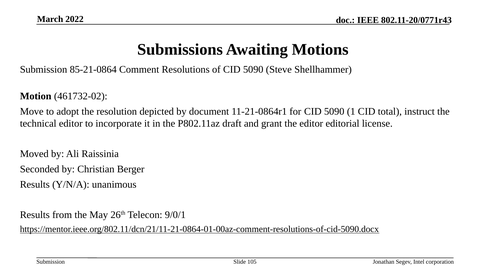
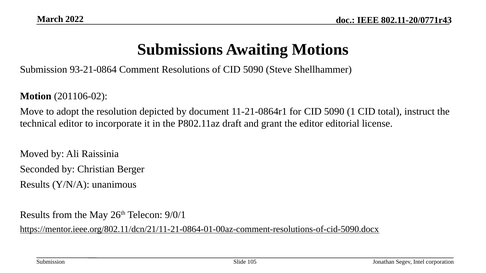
85-21-0864: 85-21-0864 -> 93-21-0864
461732-02: 461732-02 -> 201106-02
